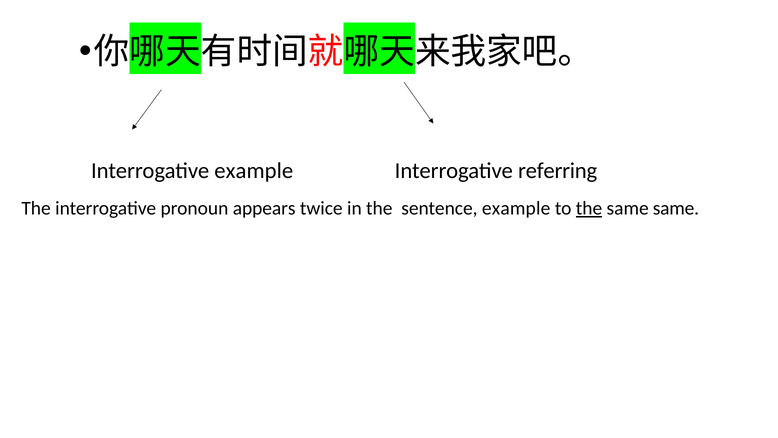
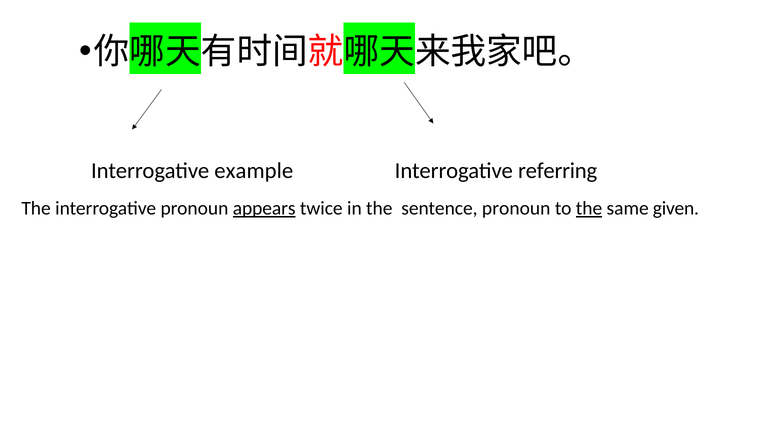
appears underline: none -> present
sentence example: example -> pronoun
same same: same -> given
